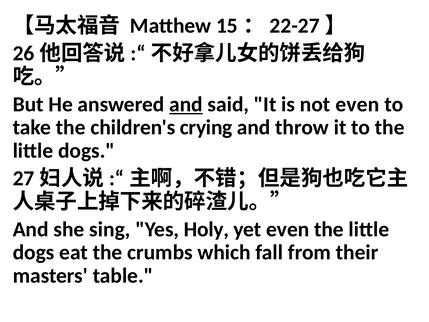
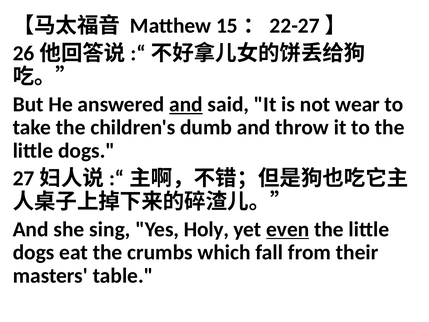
not even: even -> wear
crying: crying -> dumb
even at (288, 229) underline: none -> present
